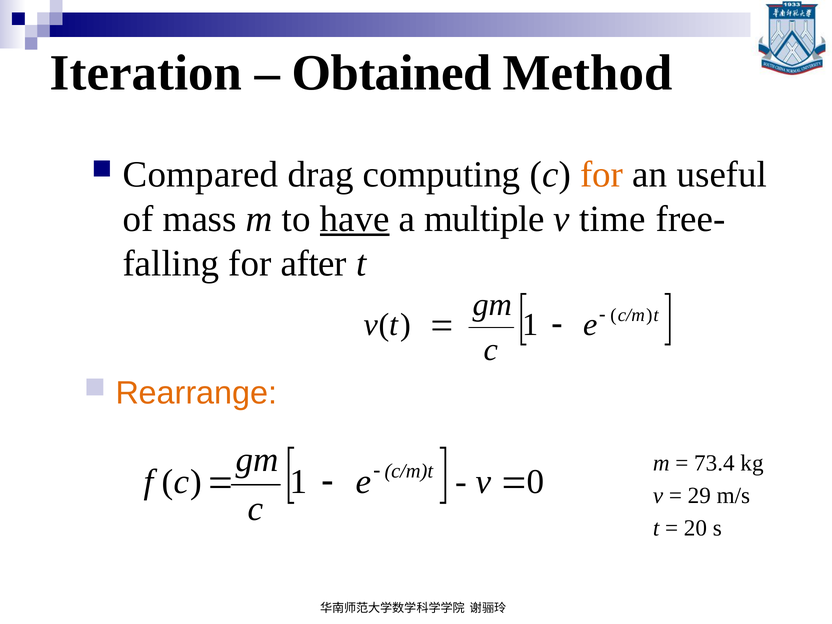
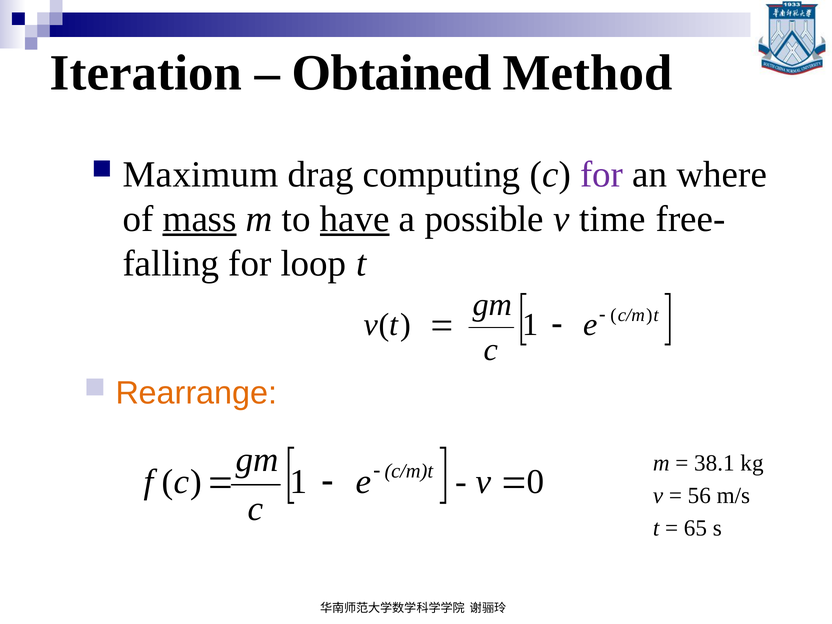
Compared: Compared -> Maximum
for at (602, 175) colour: orange -> purple
useful: useful -> where
mass underline: none -> present
multiple: multiple -> possible
after: after -> loop
73.4: 73.4 -> 38.1
29: 29 -> 56
20: 20 -> 65
